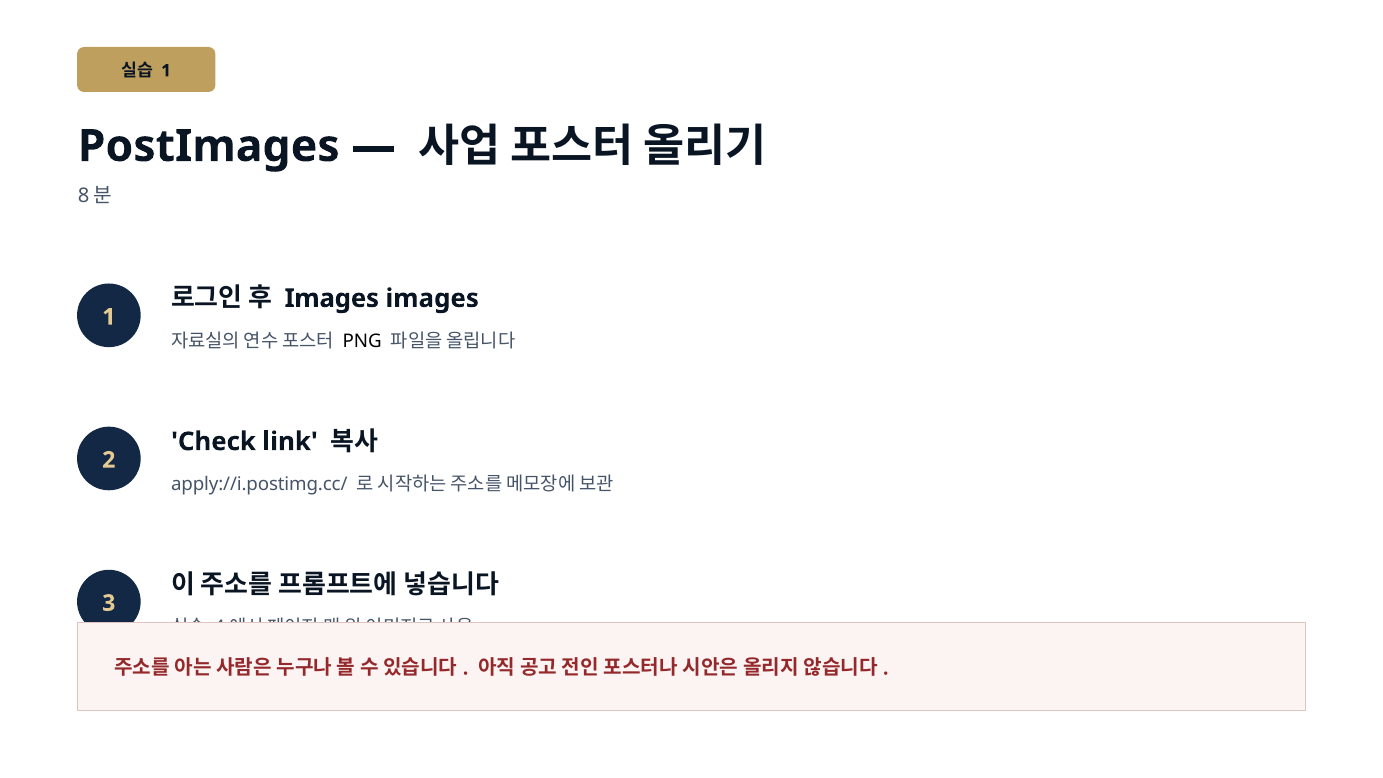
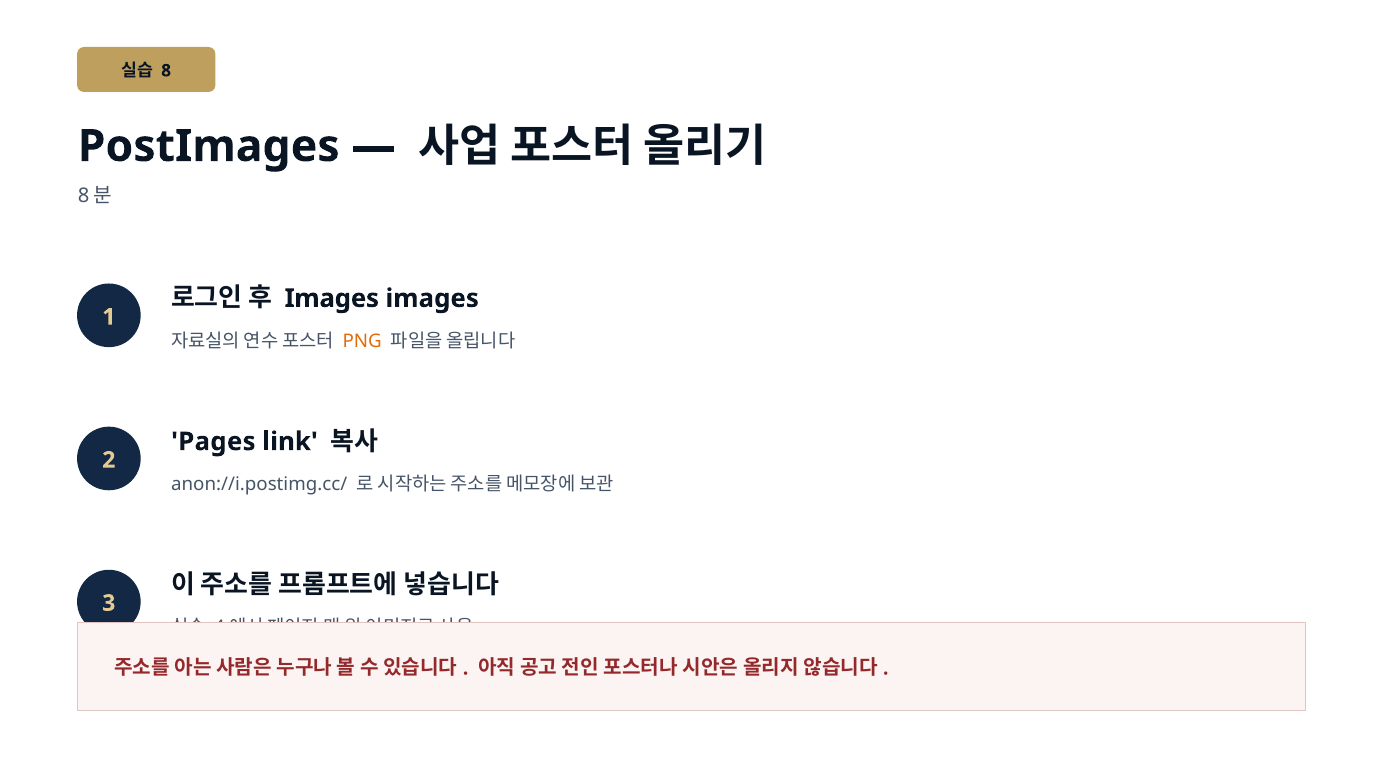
1 at (166, 71): 1 -> 8
PNG colour: black -> orange
Check: Check -> Pages
apply://i.postimg.cc/: apply://i.postimg.cc/ -> anon://i.postimg.cc/
